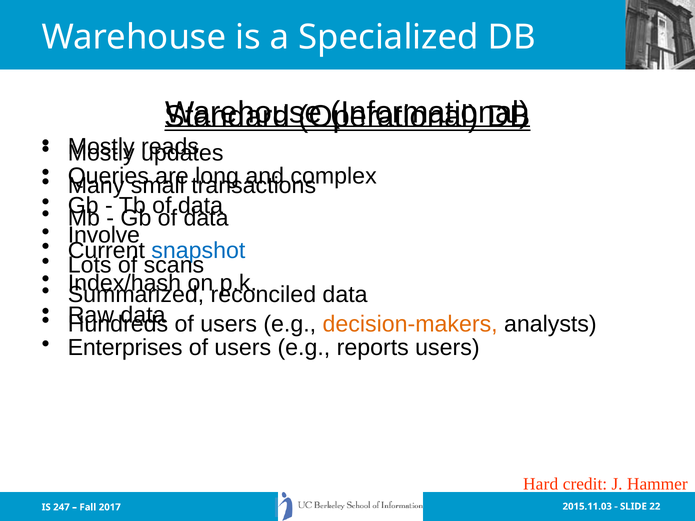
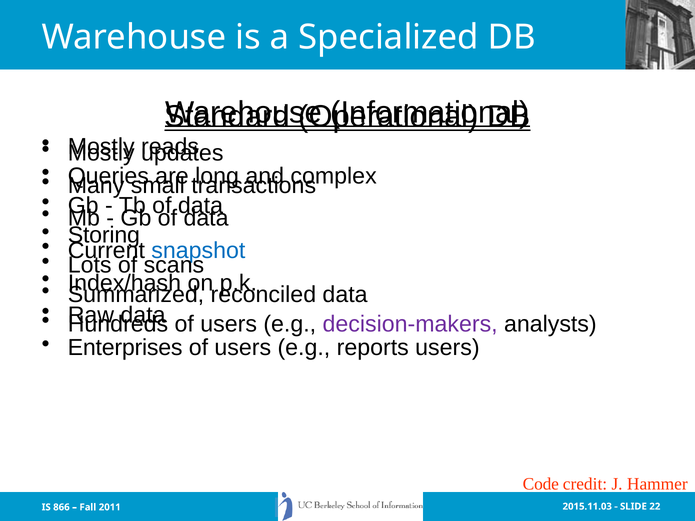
Involve: Involve -> Storing
decision-makers colour: orange -> purple
Hard: Hard -> Code
247: 247 -> 866
2017: 2017 -> 2011
